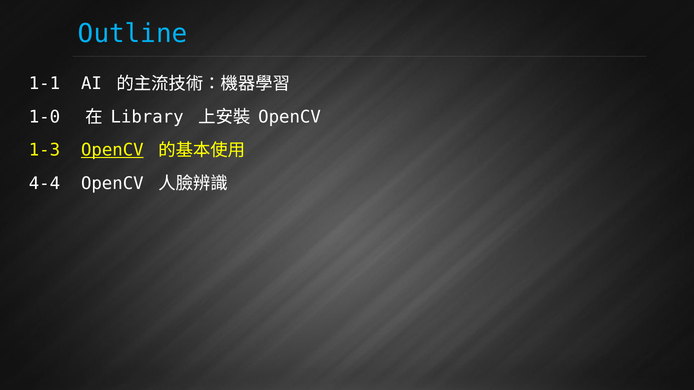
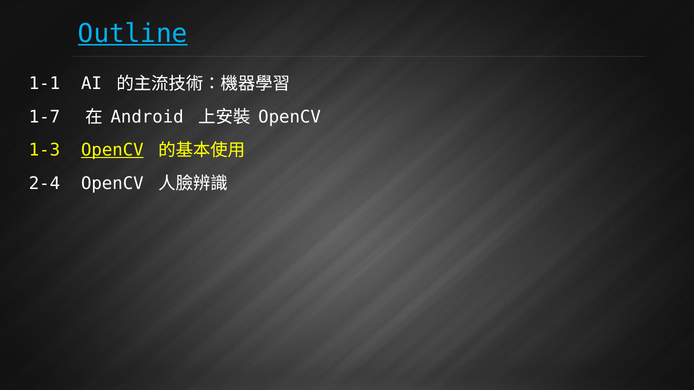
Outline underline: none -> present
1-0: 1-0 -> 1-7
Library: Library -> Android
4-4: 4-4 -> 2-4
